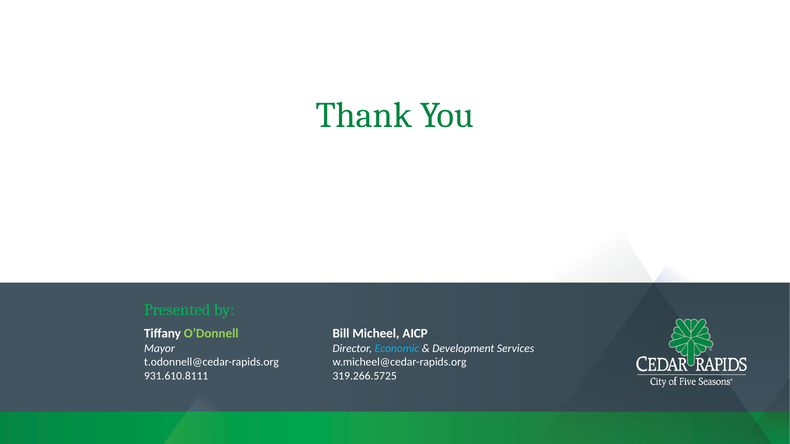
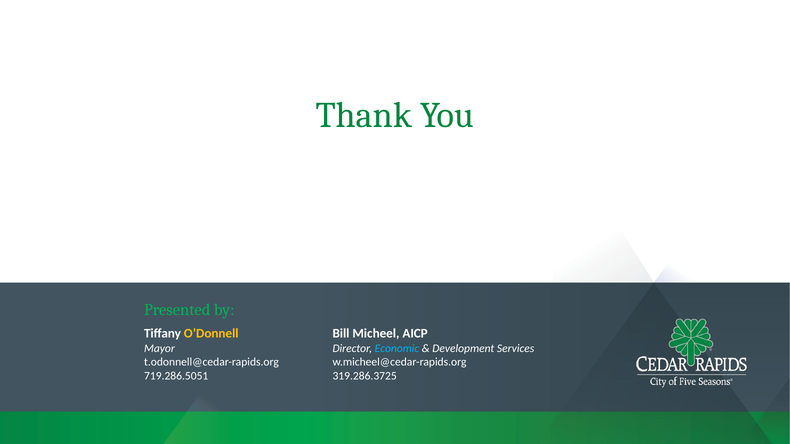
O’Donnell colour: light green -> yellow
931.610.8111: 931.610.8111 -> 719.286.5051
319.266.5725: 319.266.5725 -> 319.286.3725
